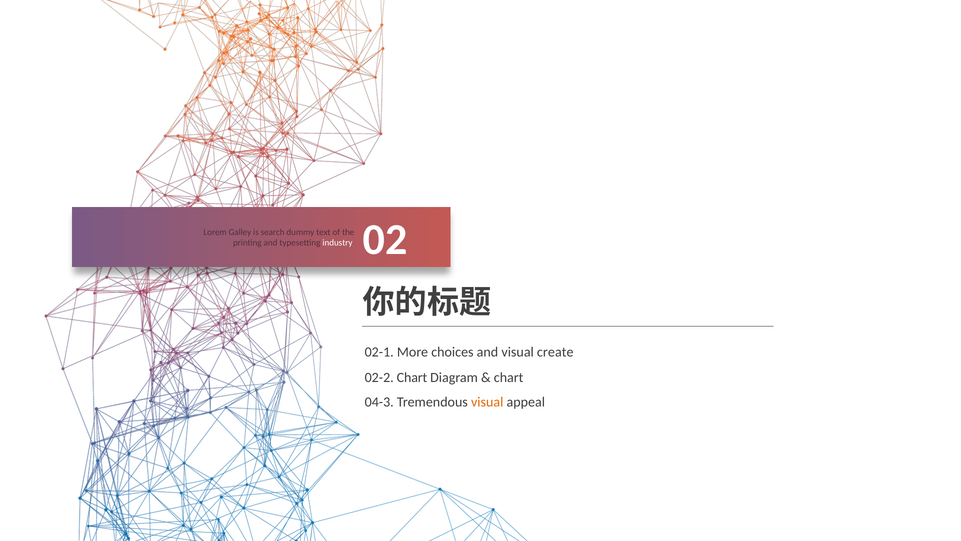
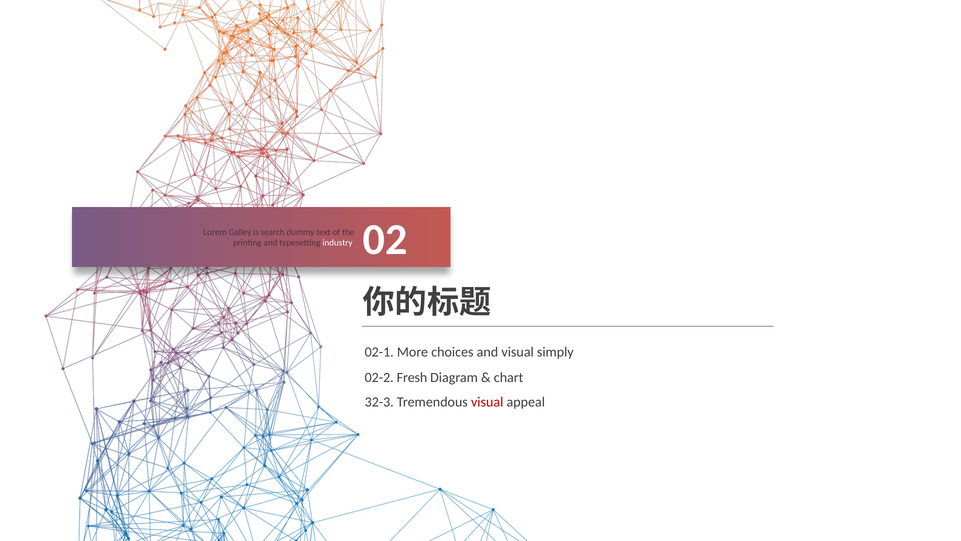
create: create -> simply
02-2 Chart: Chart -> Fresh
04-3: 04-3 -> 32-3
visual at (487, 402) colour: orange -> red
